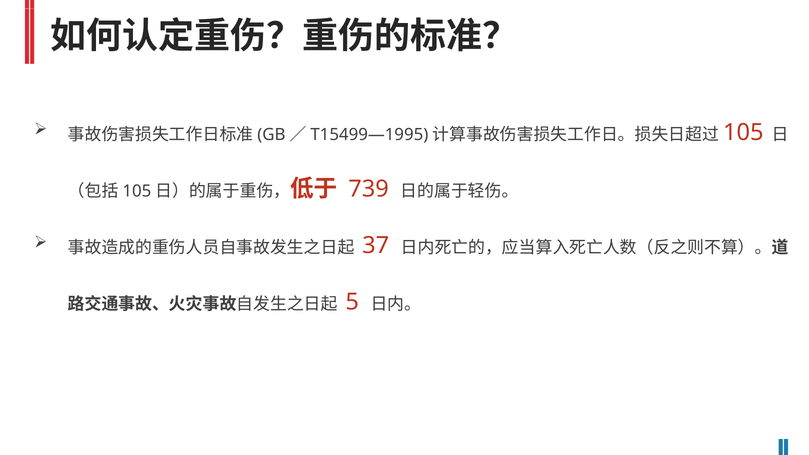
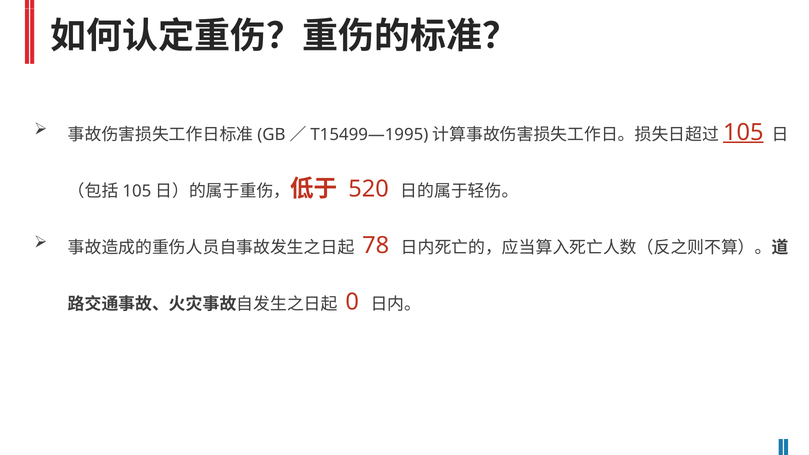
105 underline: none -> present
739: 739 -> 520
37: 37 -> 78
5: 5 -> 0
